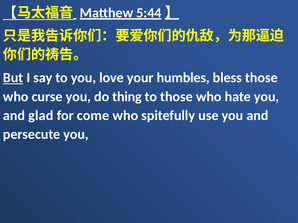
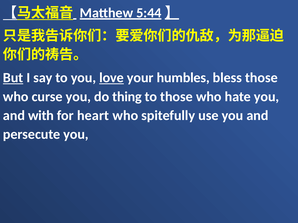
love underline: none -> present
glad: glad -> with
come: come -> heart
